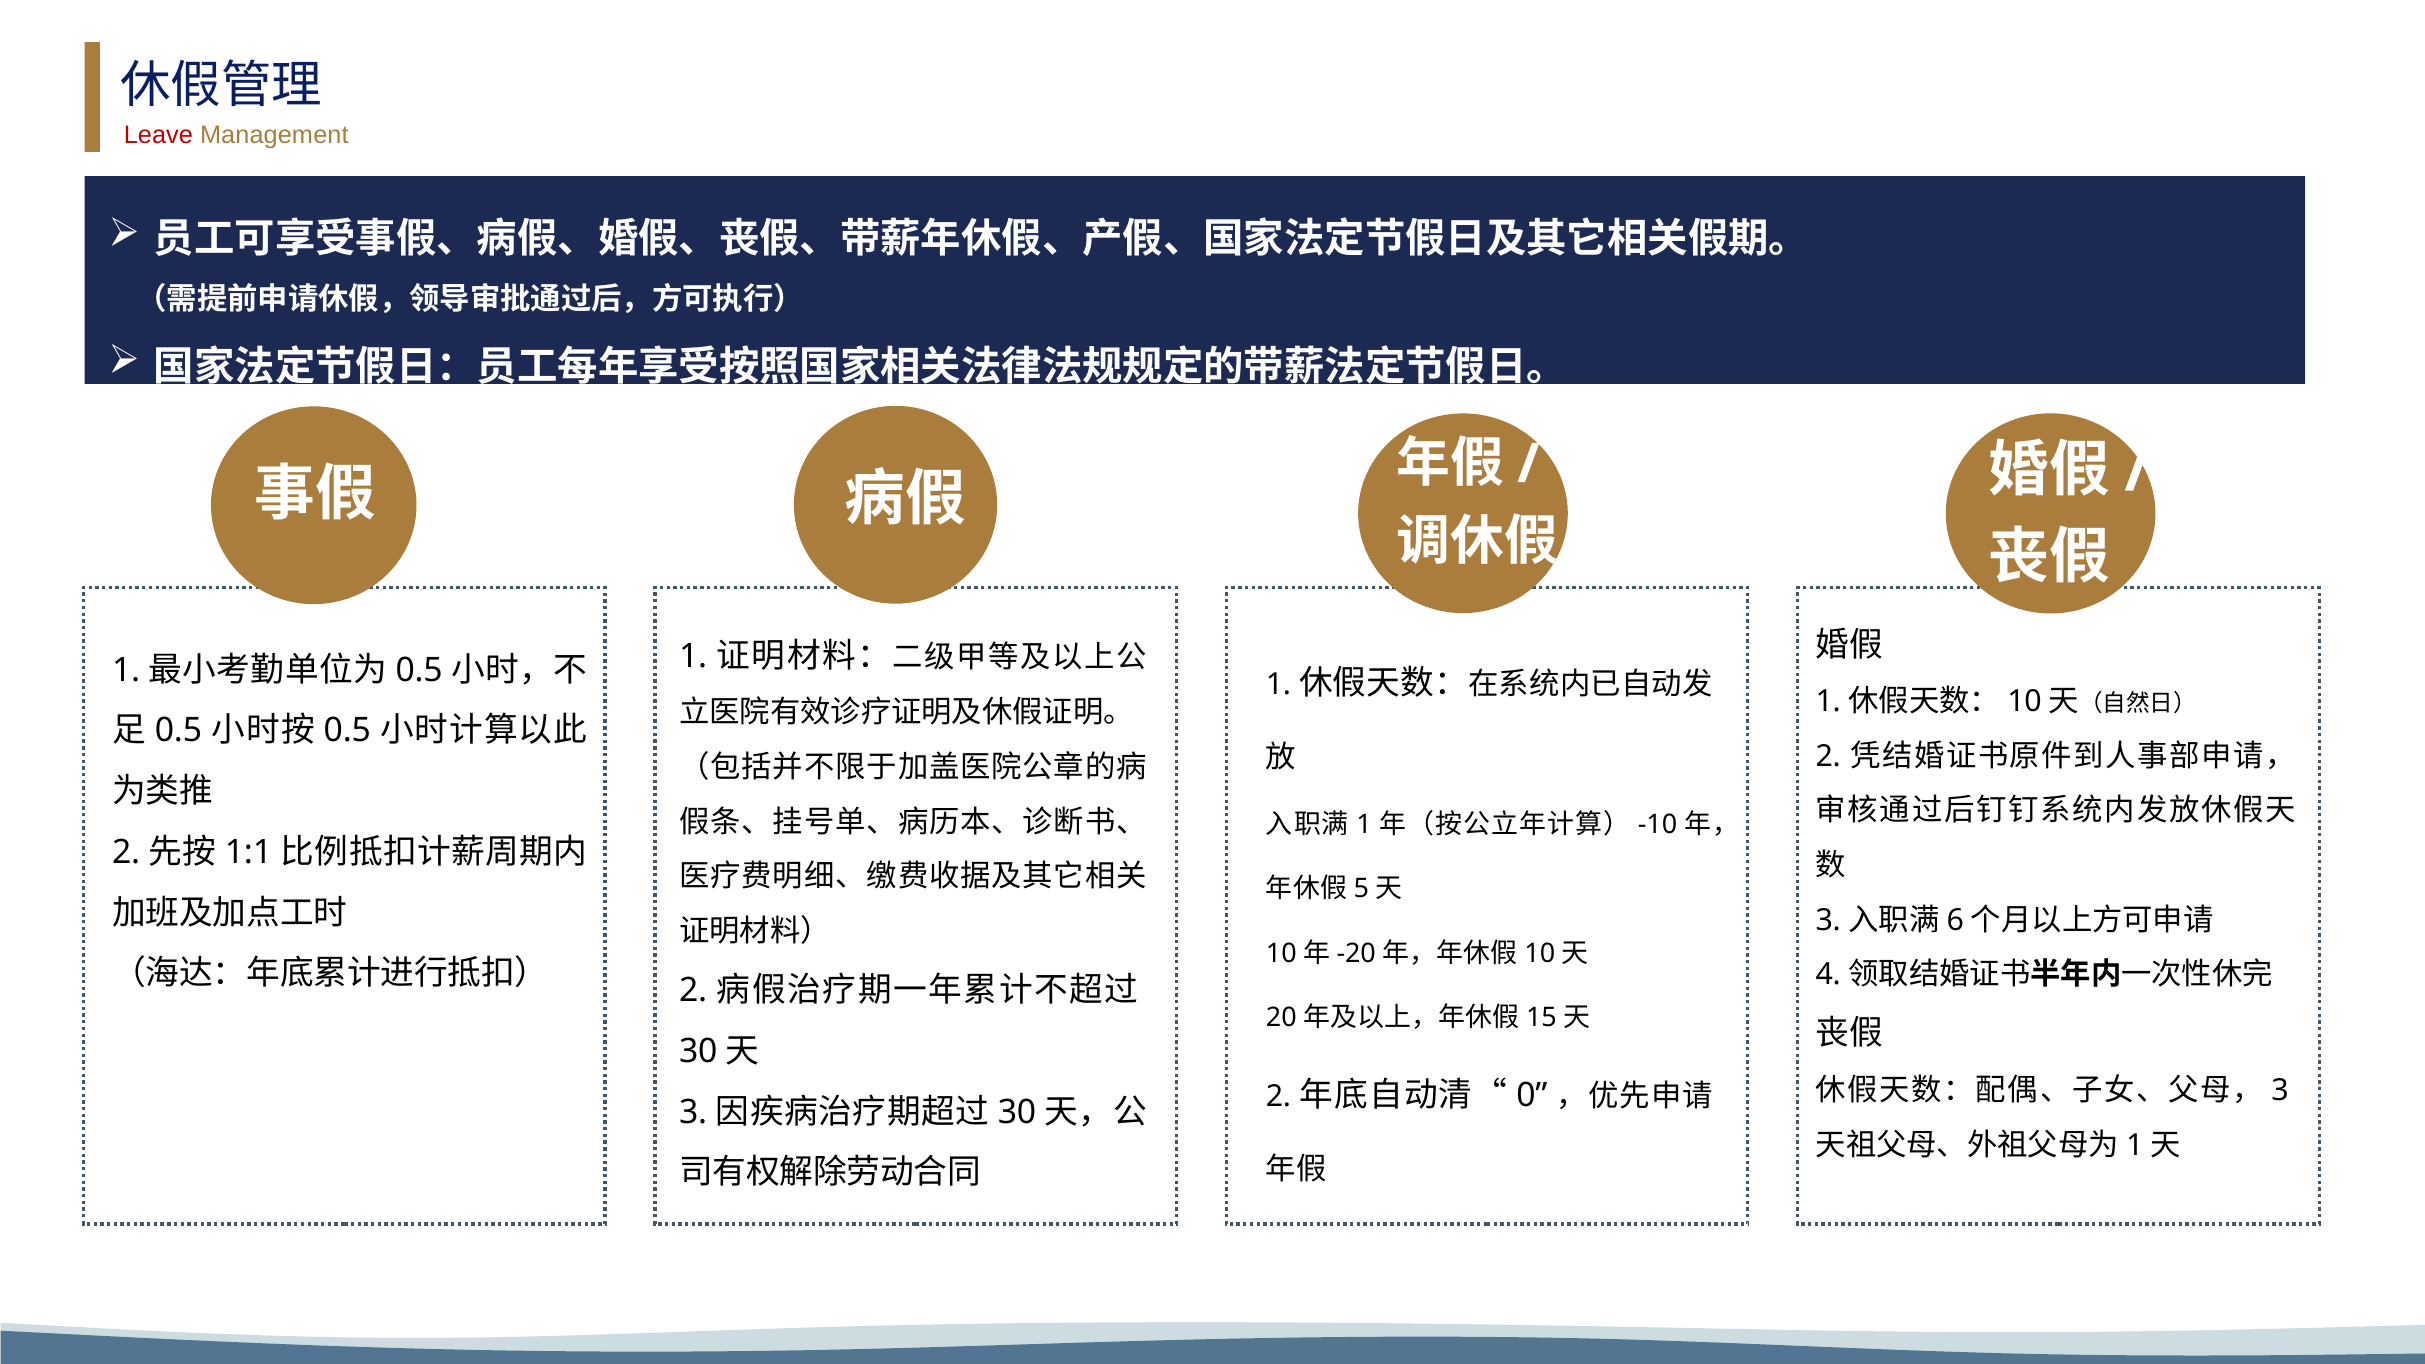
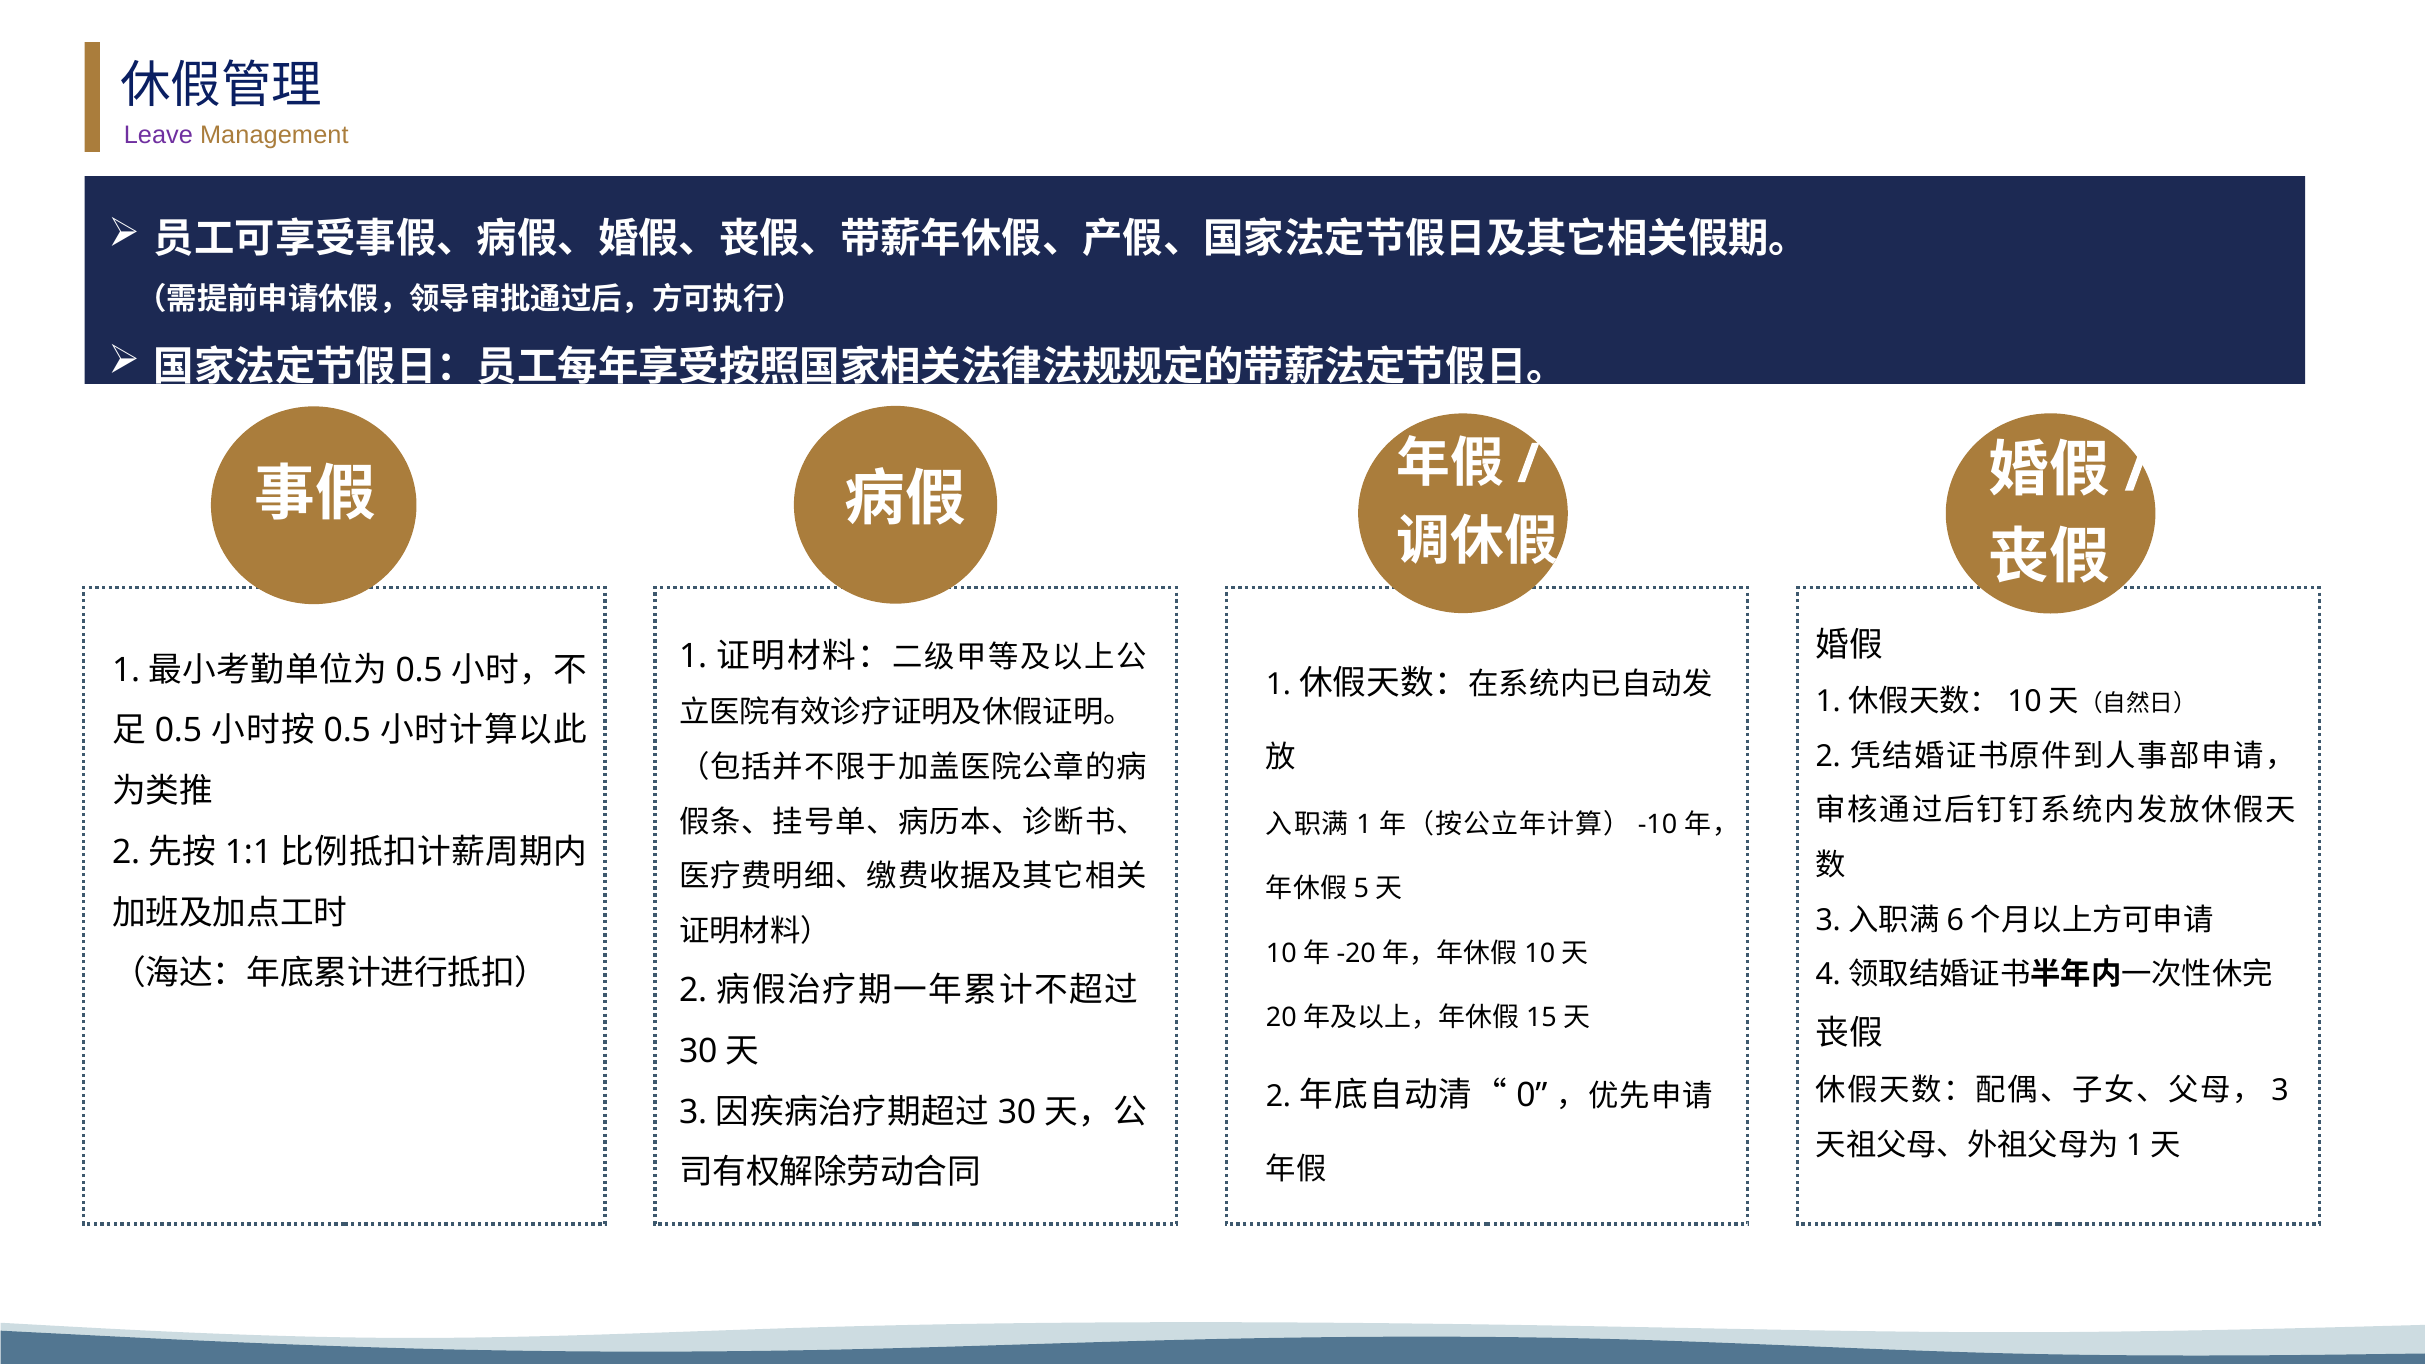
Leave colour: red -> purple
